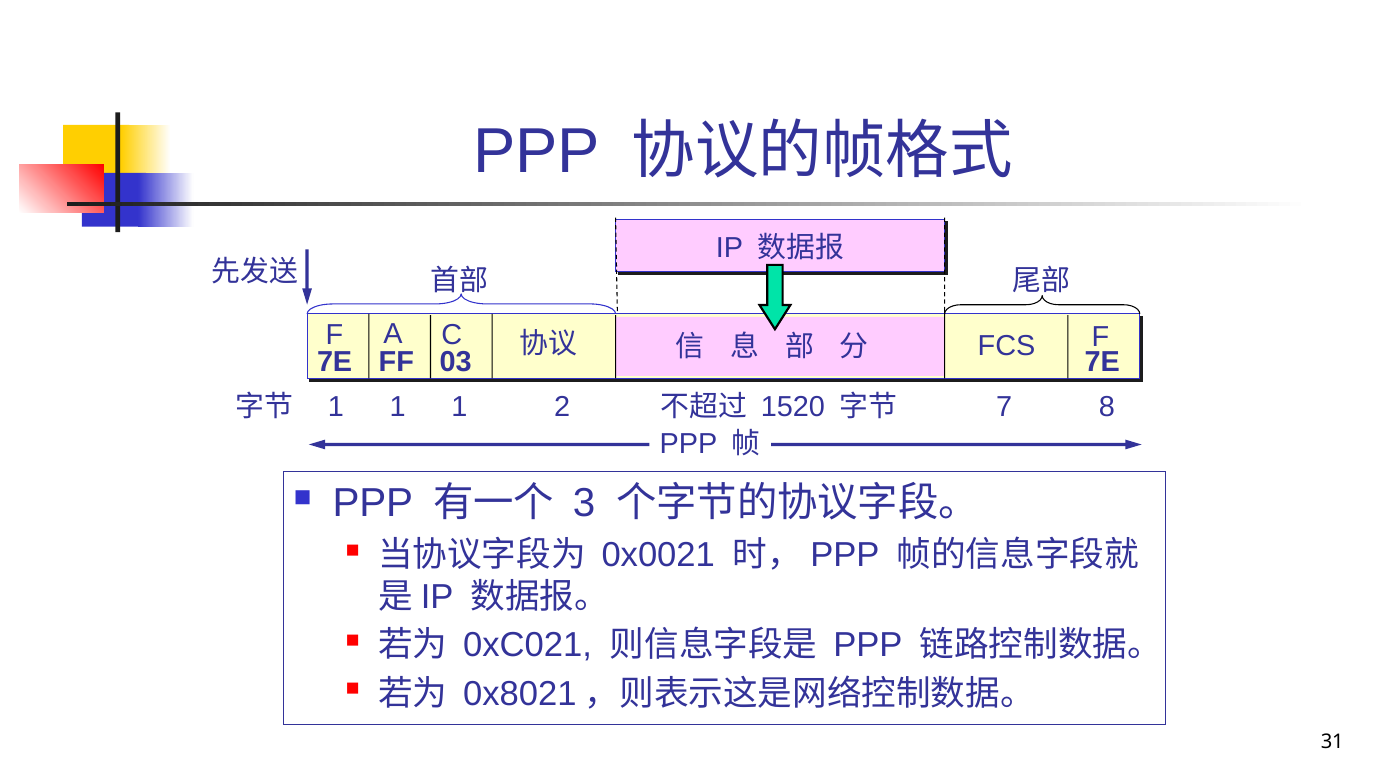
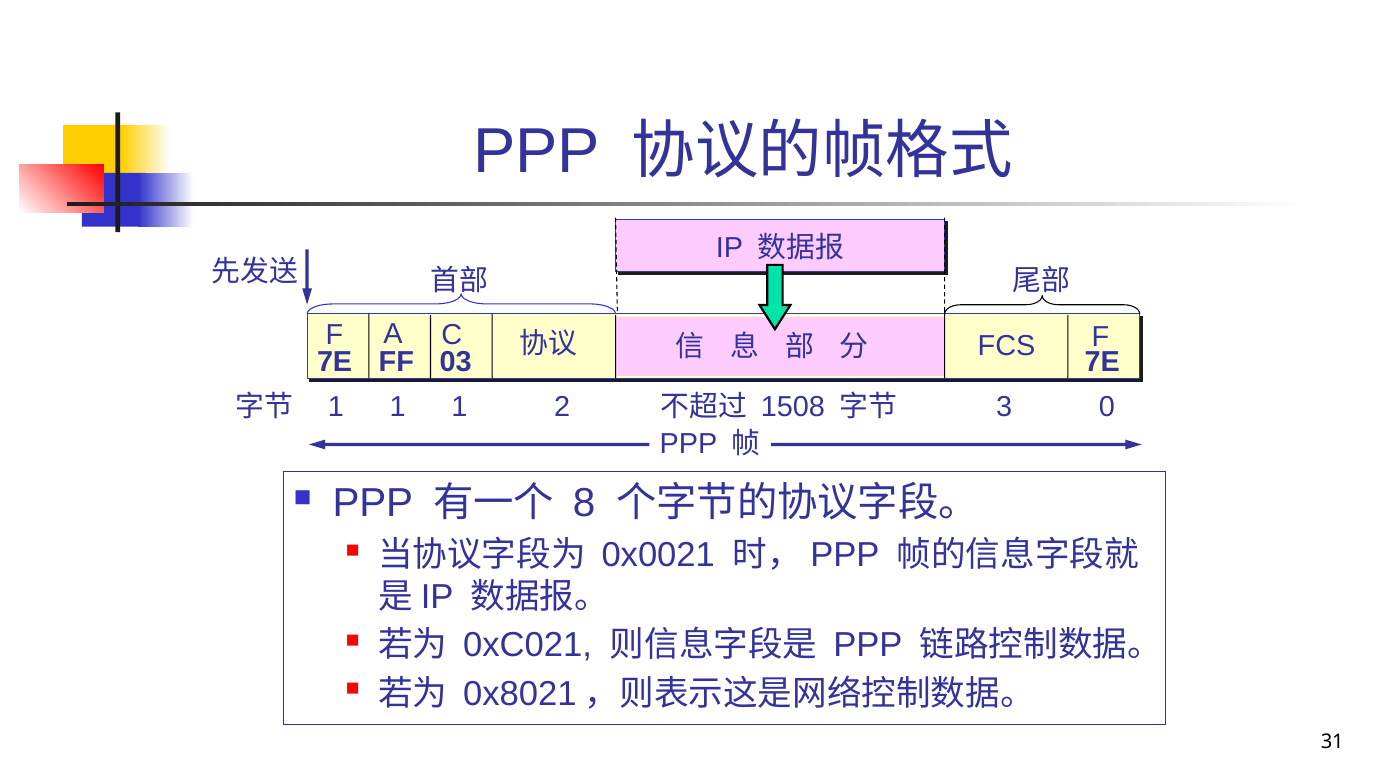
8: 8 -> 0
1520: 1520 -> 1508
7: 7 -> 3
3: 3 -> 8
